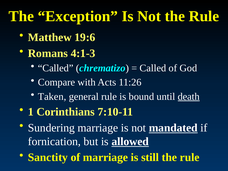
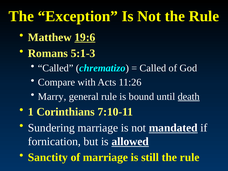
19:6 underline: none -> present
4:1-3: 4:1-3 -> 5:1-3
Taken: Taken -> Marry
